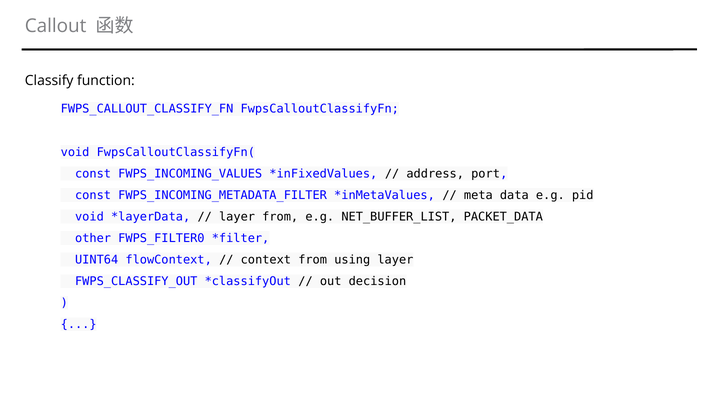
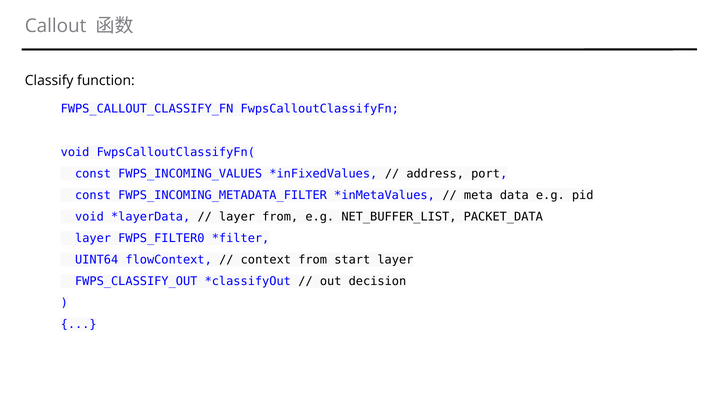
other at (93, 238): other -> layer
using: using -> start
